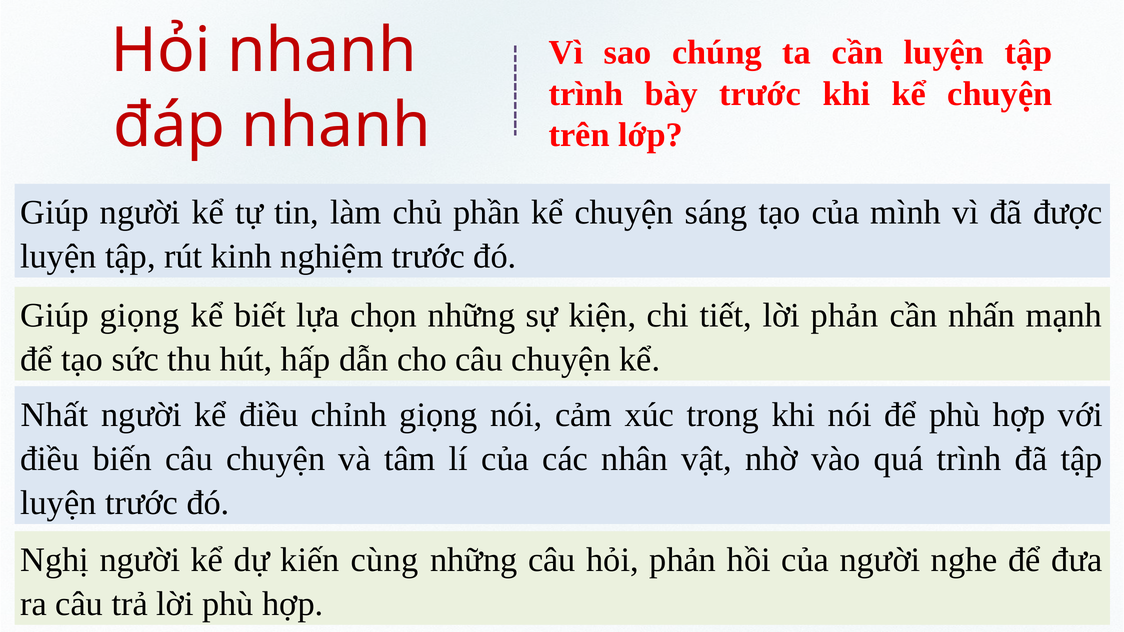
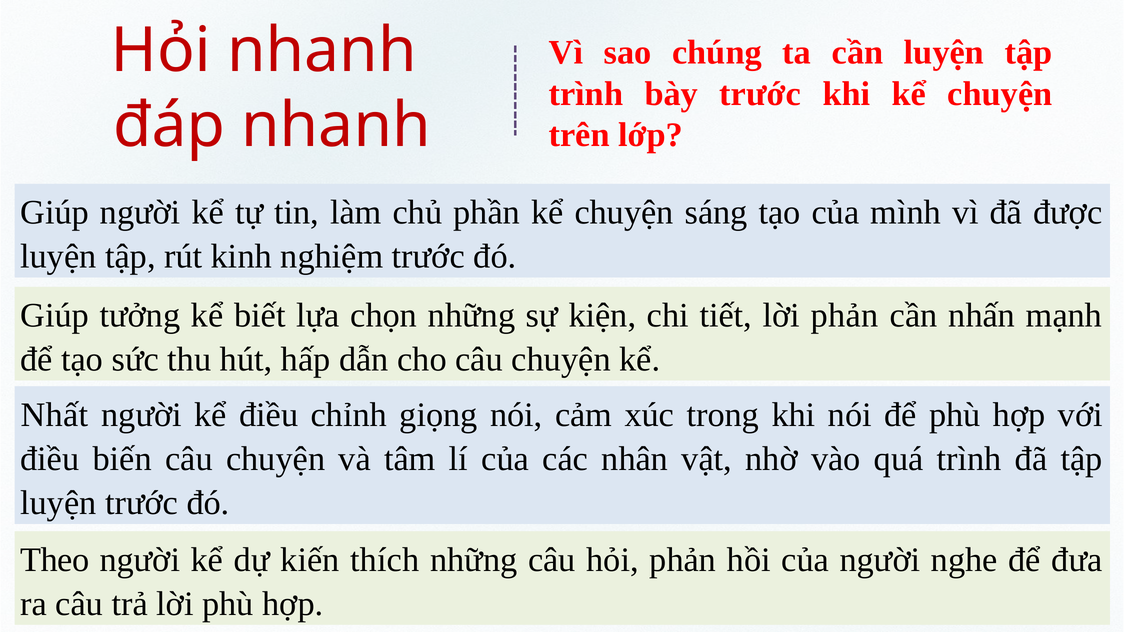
Giúp giọng: giọng -> tưởng
Nghị: Nghị -> Theo
cùng: cùng -> thích
